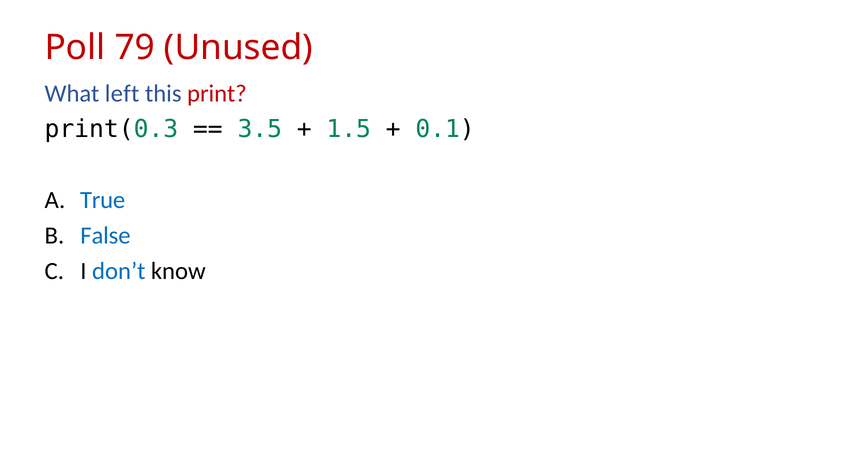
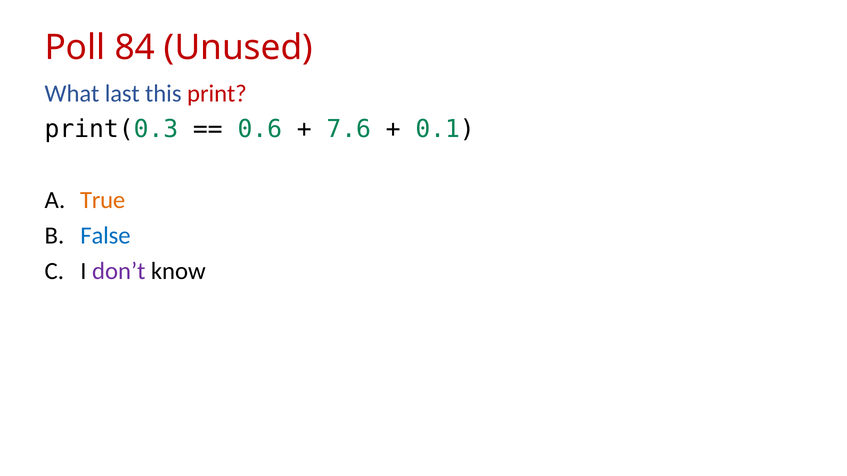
79: 79 -> 84
left: left -> last
3.5: 3.5 -> 0.6
1.5: 1.5 -> 7.6
True colour: blue -> orange
don’t colour: blue -> purple
